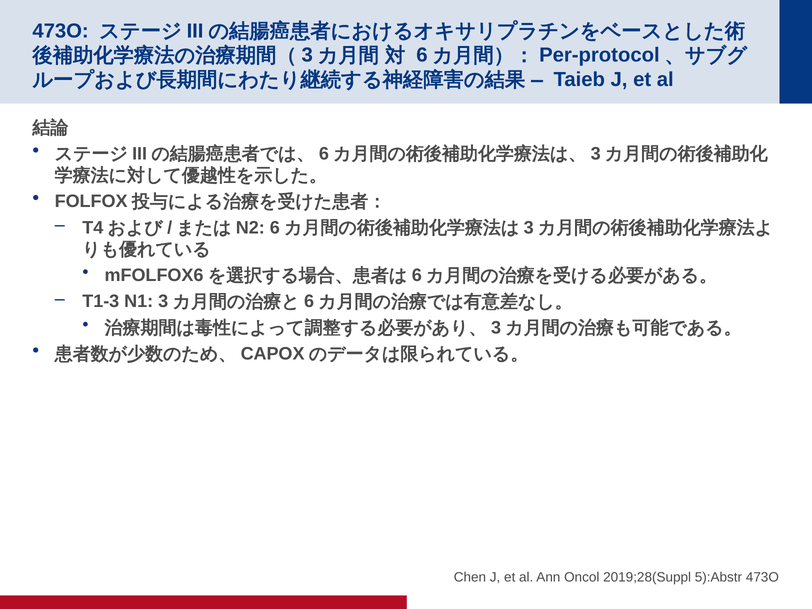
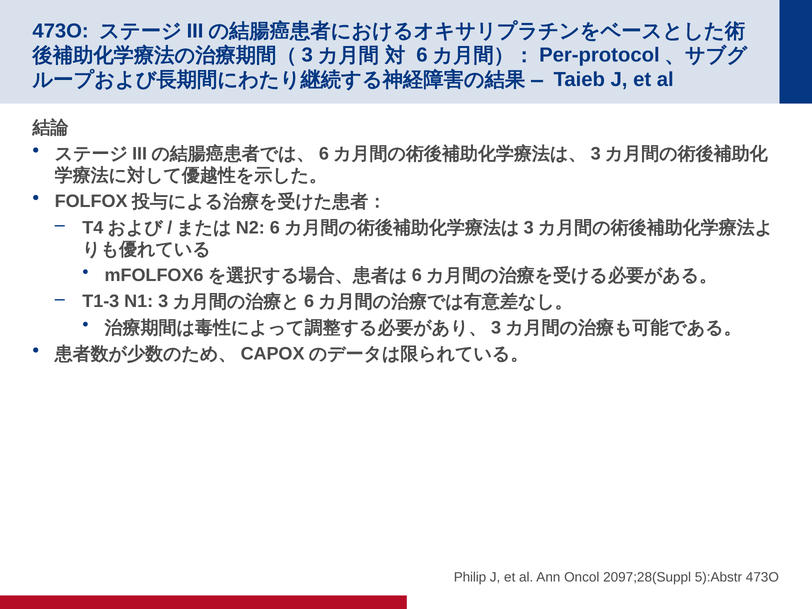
Chen: Chen -> Philip
2019;28(Suppl: 2019;28(Suppl -> 2097;28(Suppl
